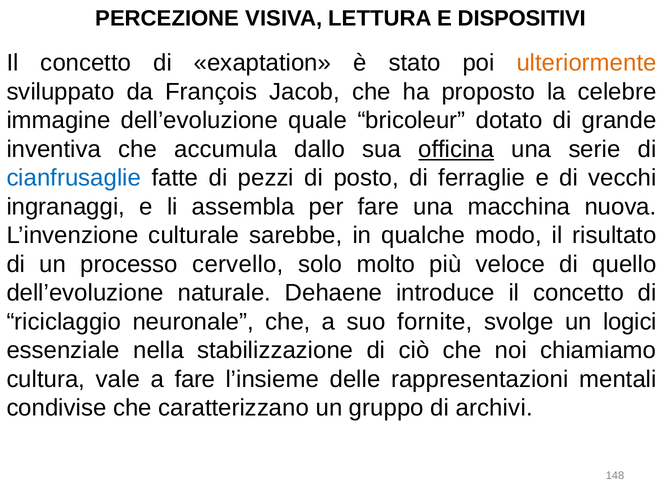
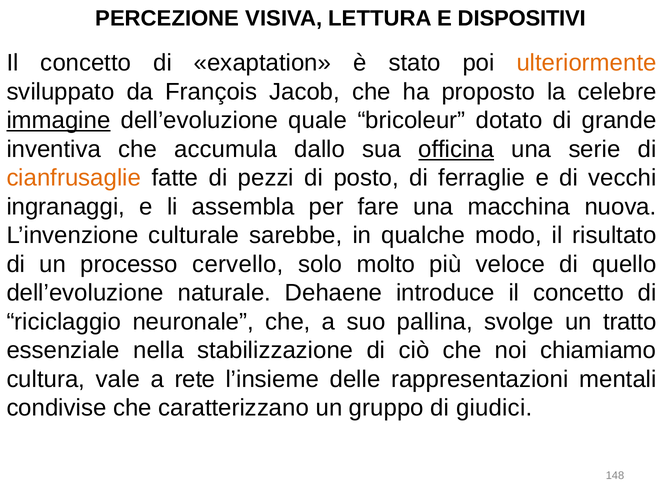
immagine underline: none -> present
cianfrusaglie colour: blue -> orange
fornite: fornite -> pallina
logici: logici -> tratto
a fare: fare -> rete
archivi: archivi -> giudici
